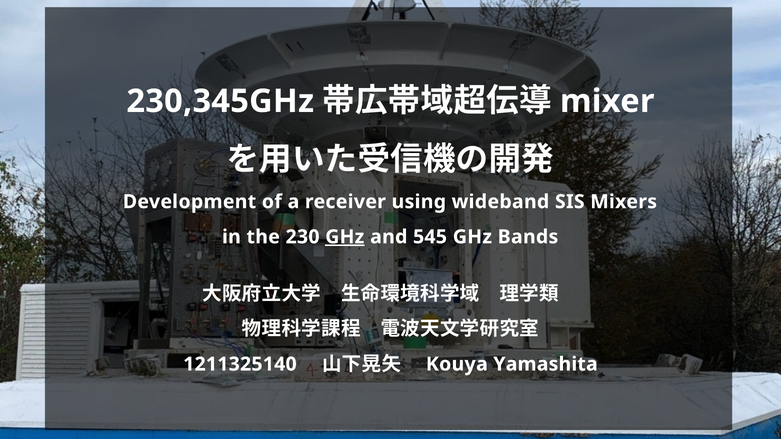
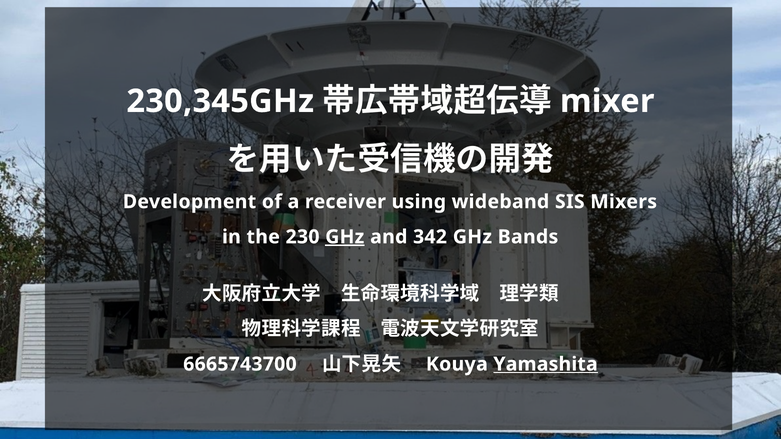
545: 545 -> 342
1211325140: 1211325140 -> 6665743700
Yamashita underline: none -> present
